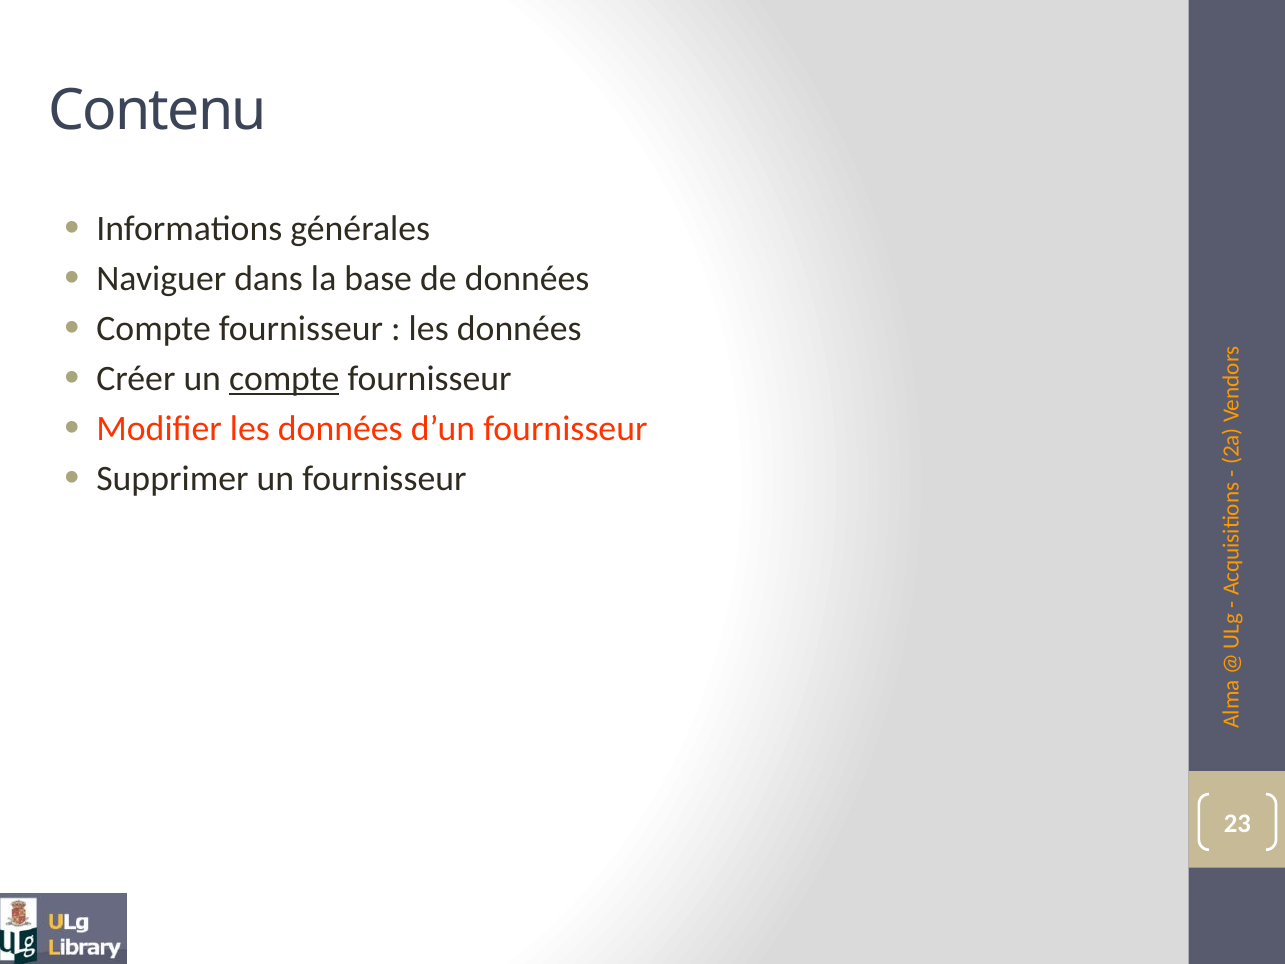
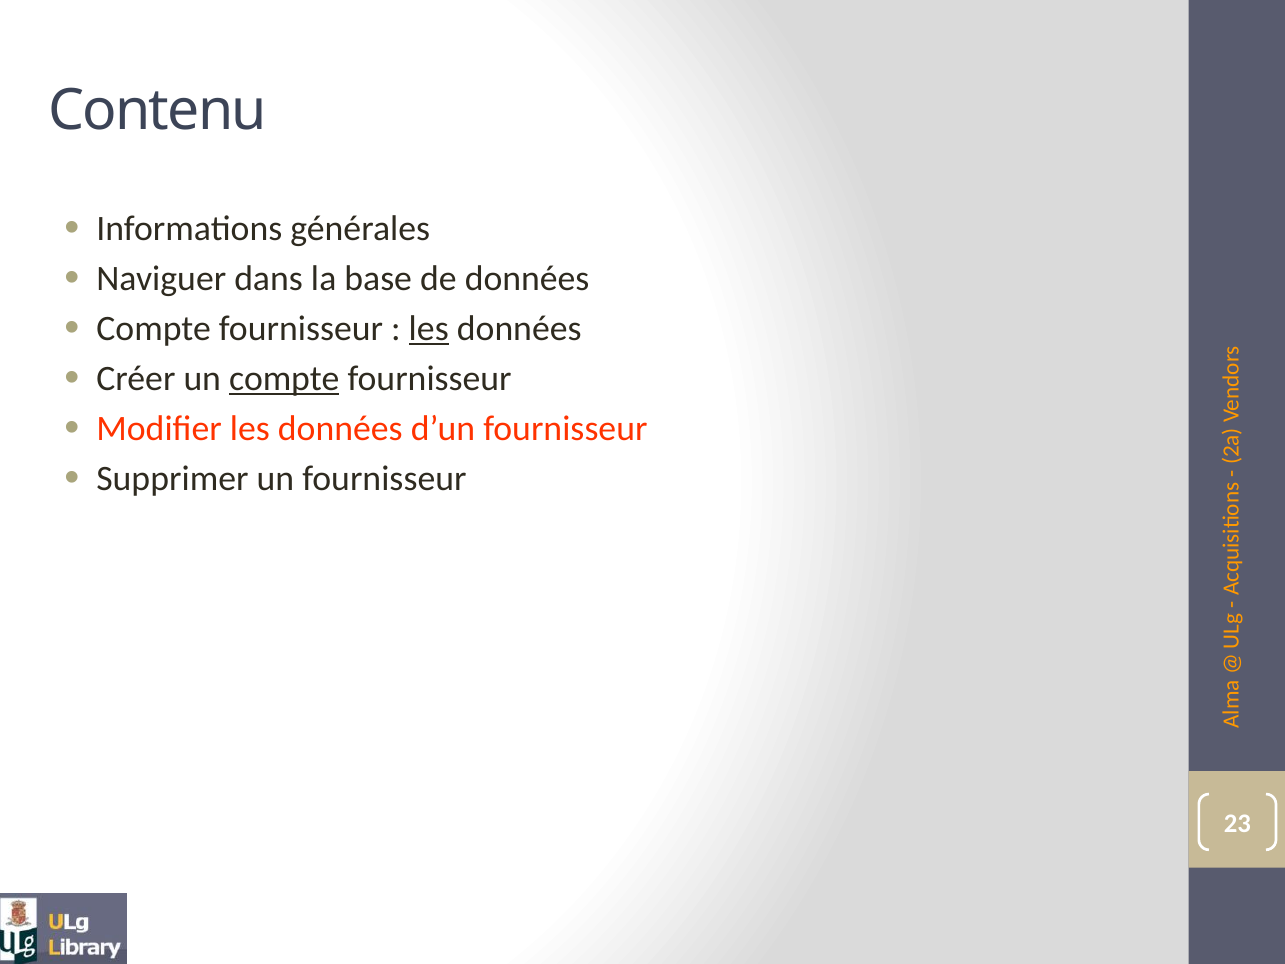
les at (429, 329) underline: none -> present
